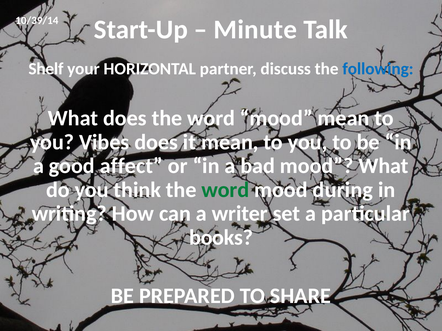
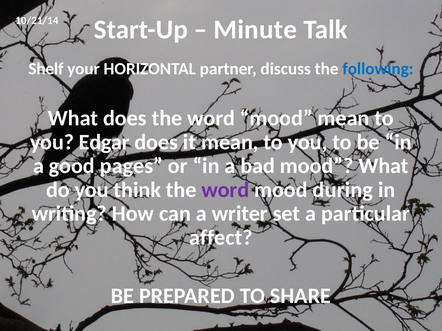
10/39/14: 10/39/14 -> 10/21/14
Vibes: Vibes -> Edgar
affect: affect -> pages
word at (225, 190) colour: green -> purple
books: books -> affect
